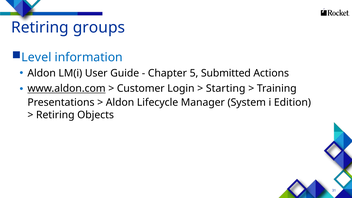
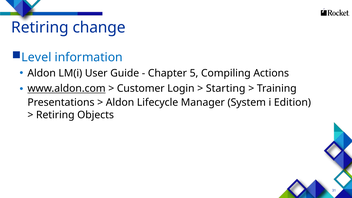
groups: groups -> change
Submitted: Submitted -> Compiling
